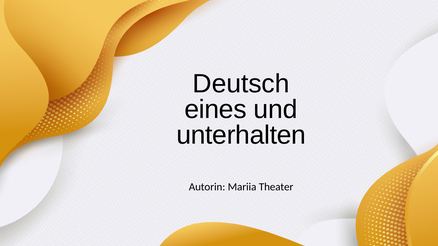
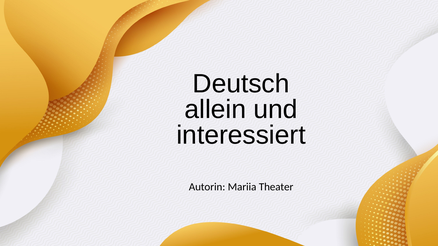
eines: eines -> allein
unterhalten: unterhalten -> interessiert
